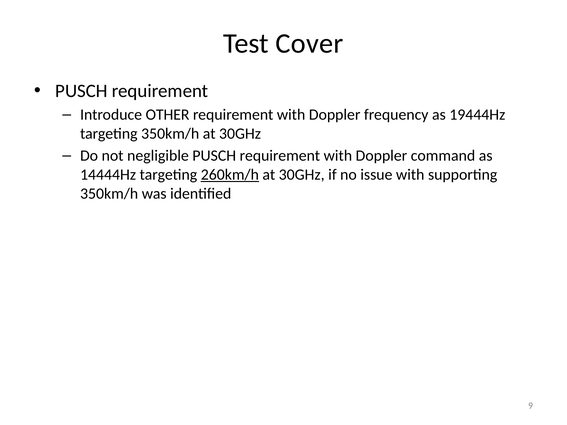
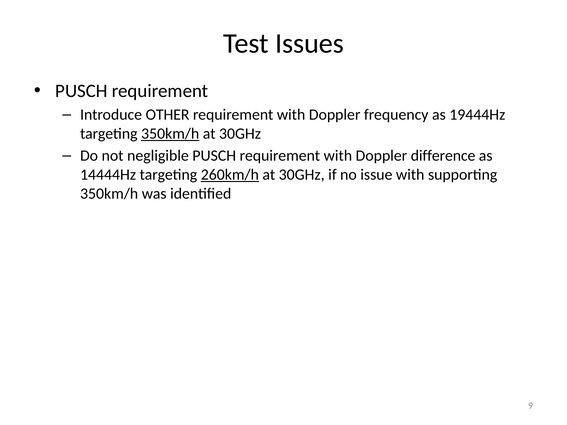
Cover: Cover -> Issues
350km/h at (170, 134) underline: none -> present
command: command -> difference
